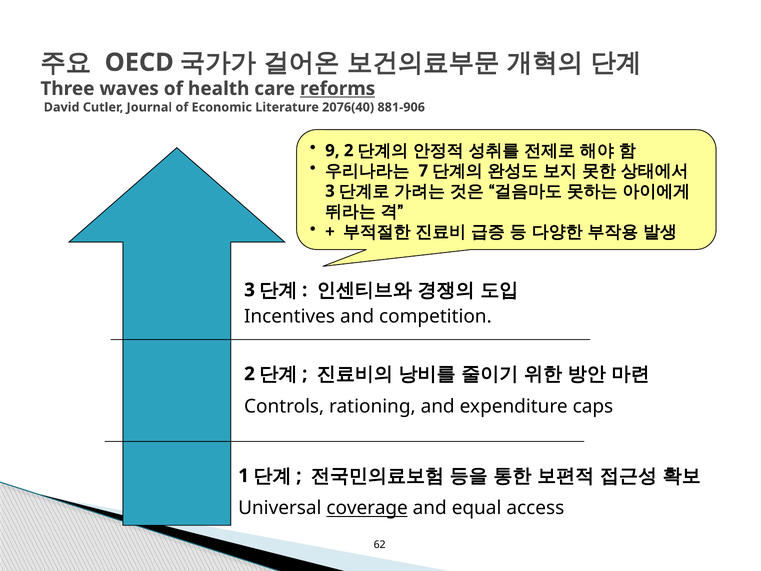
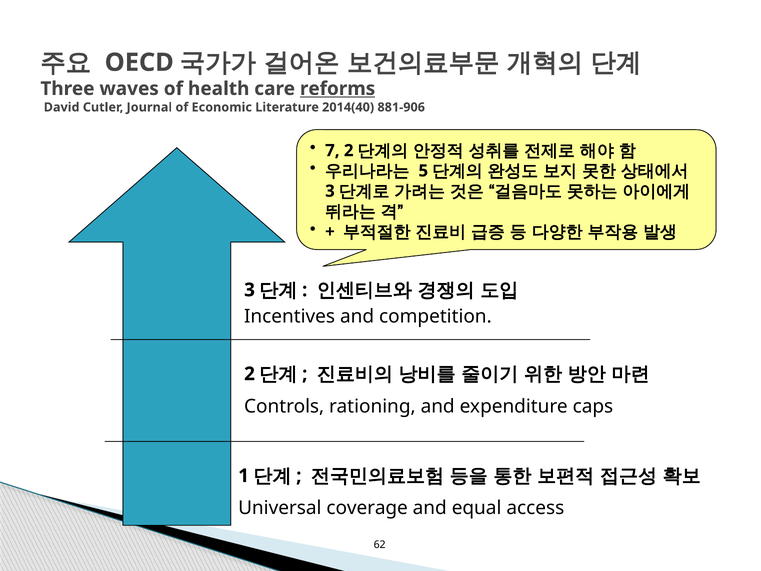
2076(40: 2076(40 -> 2014(40
9: 9 -> 7
7: 7 -> 5
coverage underline: present -> none
